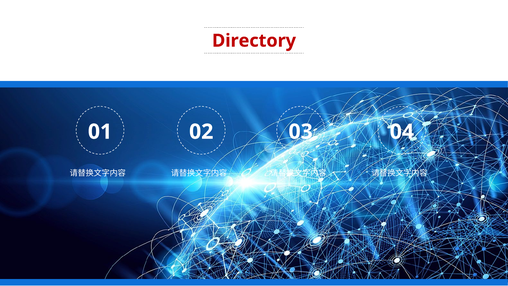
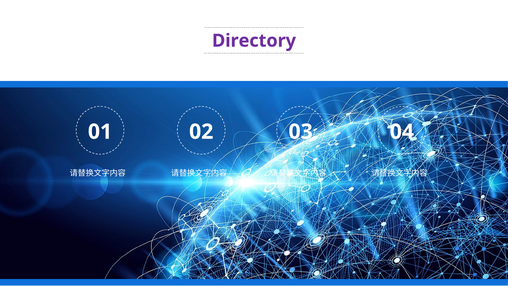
Directory colour: red -> purple
